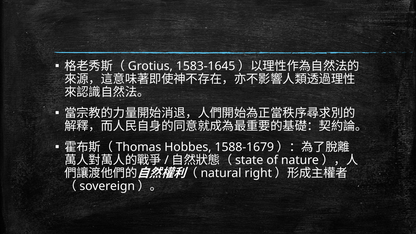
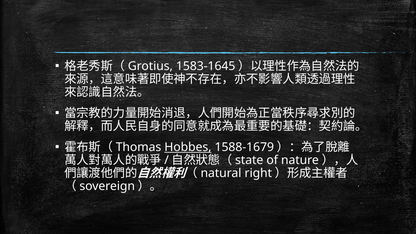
Hobbes underline: none -> present
